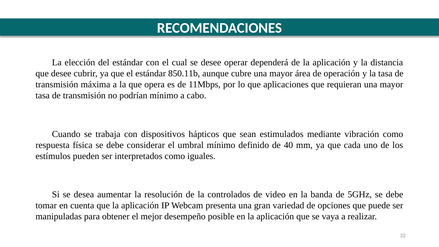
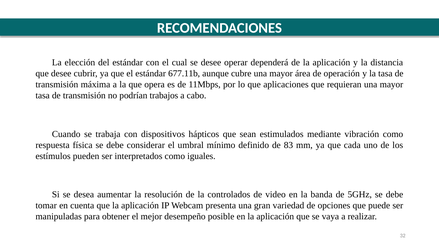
850.11b: 850.11b -> 677.11b
podrían mínimo: mínimo -> trabajos
40: 40 -> 83
